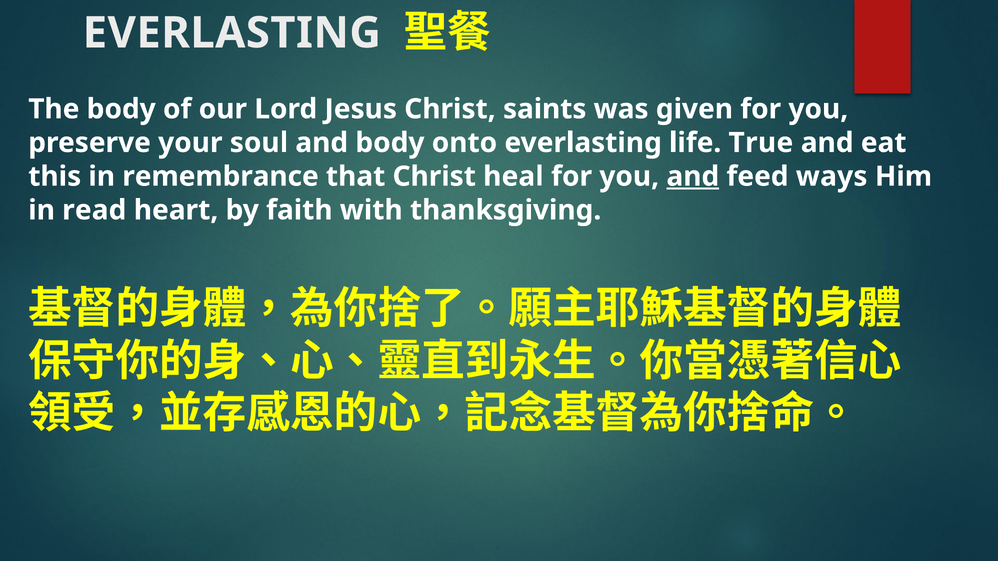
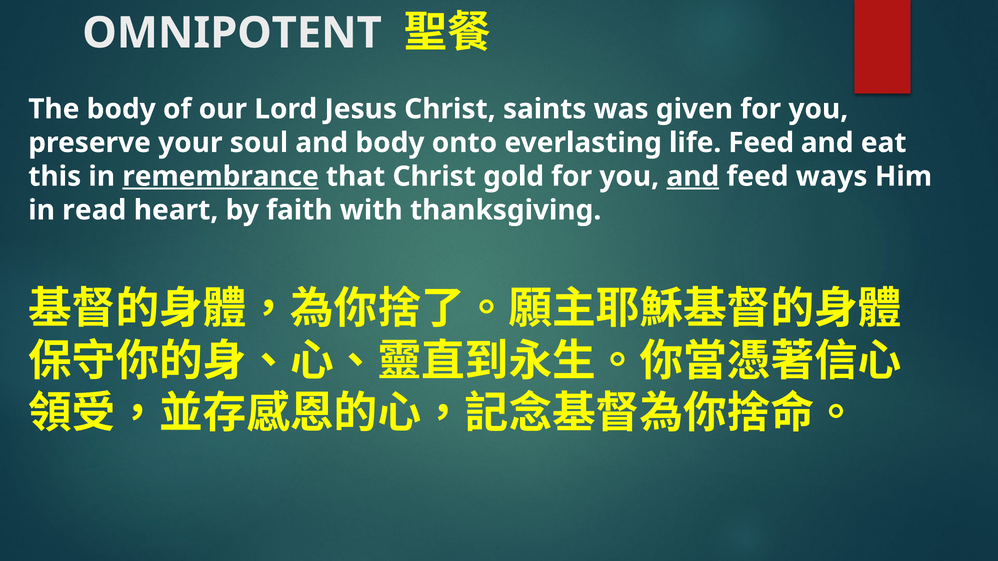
EVERLASTING at (232, 33): EVERLASTING -> OMNIPOTENT
life True: True -> Feed
remembrance underline: none -> present
heal: heal -> gold
